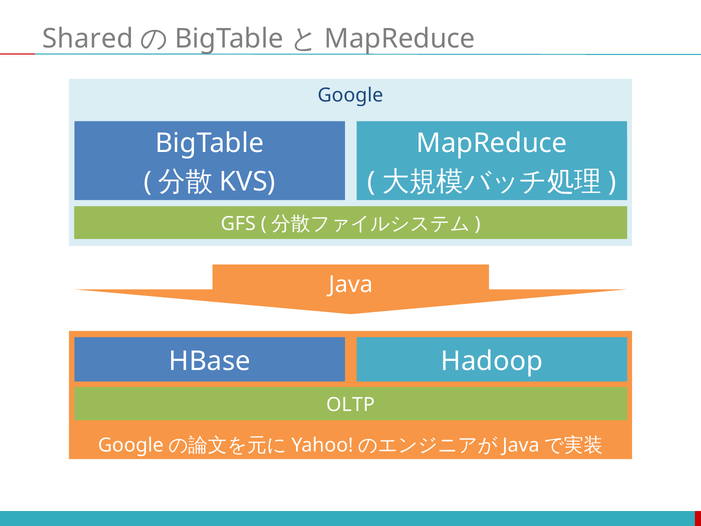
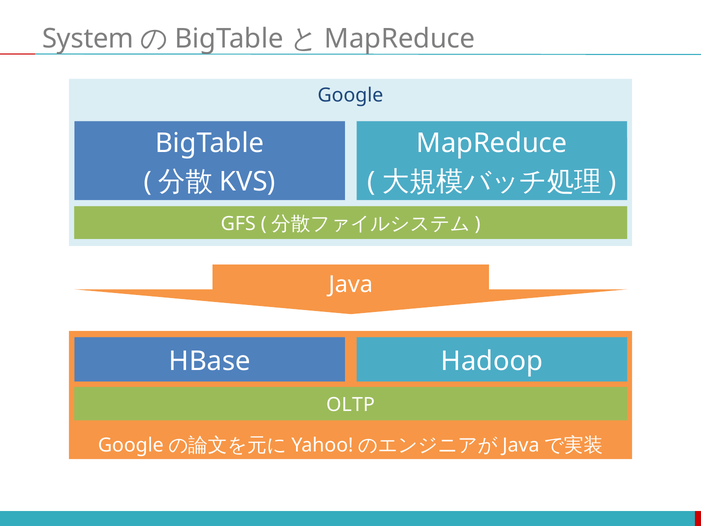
Shared: Shared -> System
